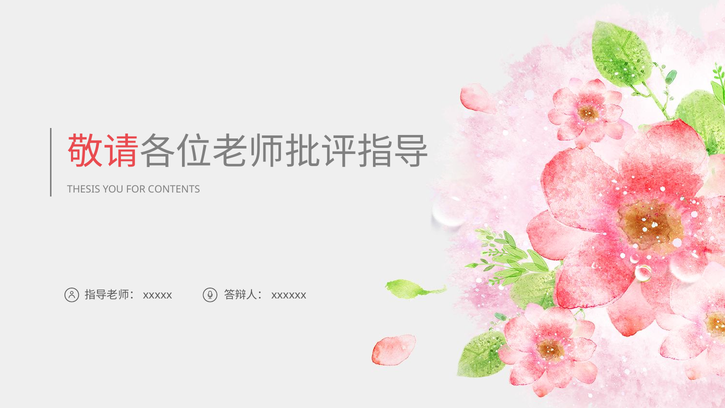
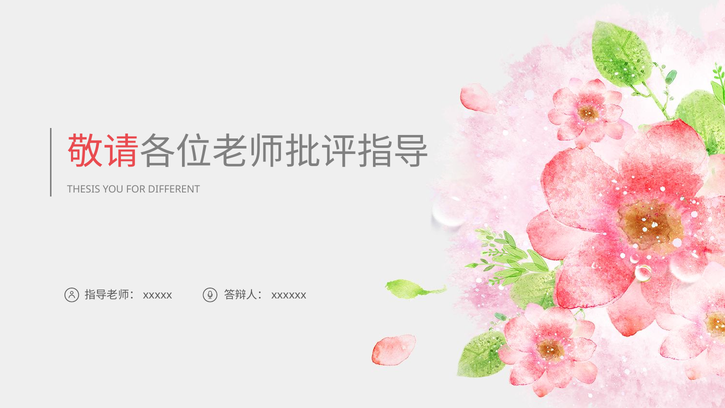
CONTENTS: CONTENTS -> DIFFERENT
